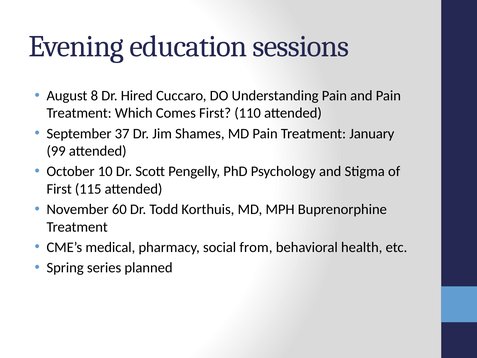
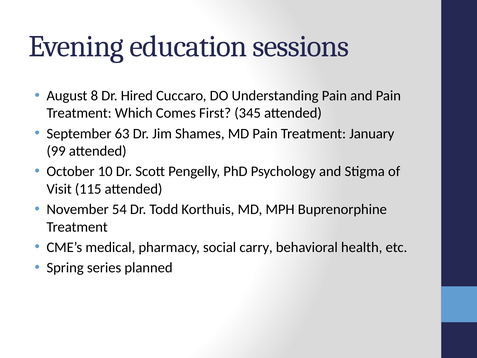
110: 110 -> 345
37: 37 -> 63
First at (59, 189): First -> Visit
60: 60 -> 54
from: from -> carry
